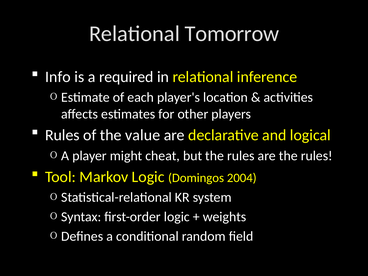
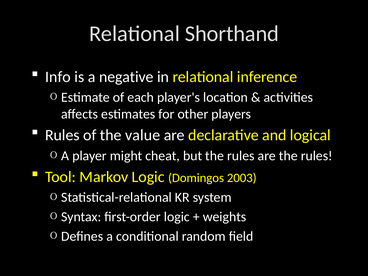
Tomorrow: Tomorrow -> Shorthand
required: required -> negative
2004: 2004 -> 2003
